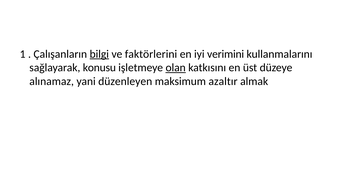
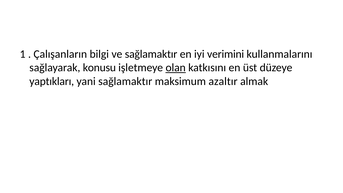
bilgi underline: present -> none
ve faktörlerini: faktörlerini -> sağlamaktır
alınamaz: alınamaz -> yaptıkları
yani düzenleyen: düzenleyen -> sağlamaktır
